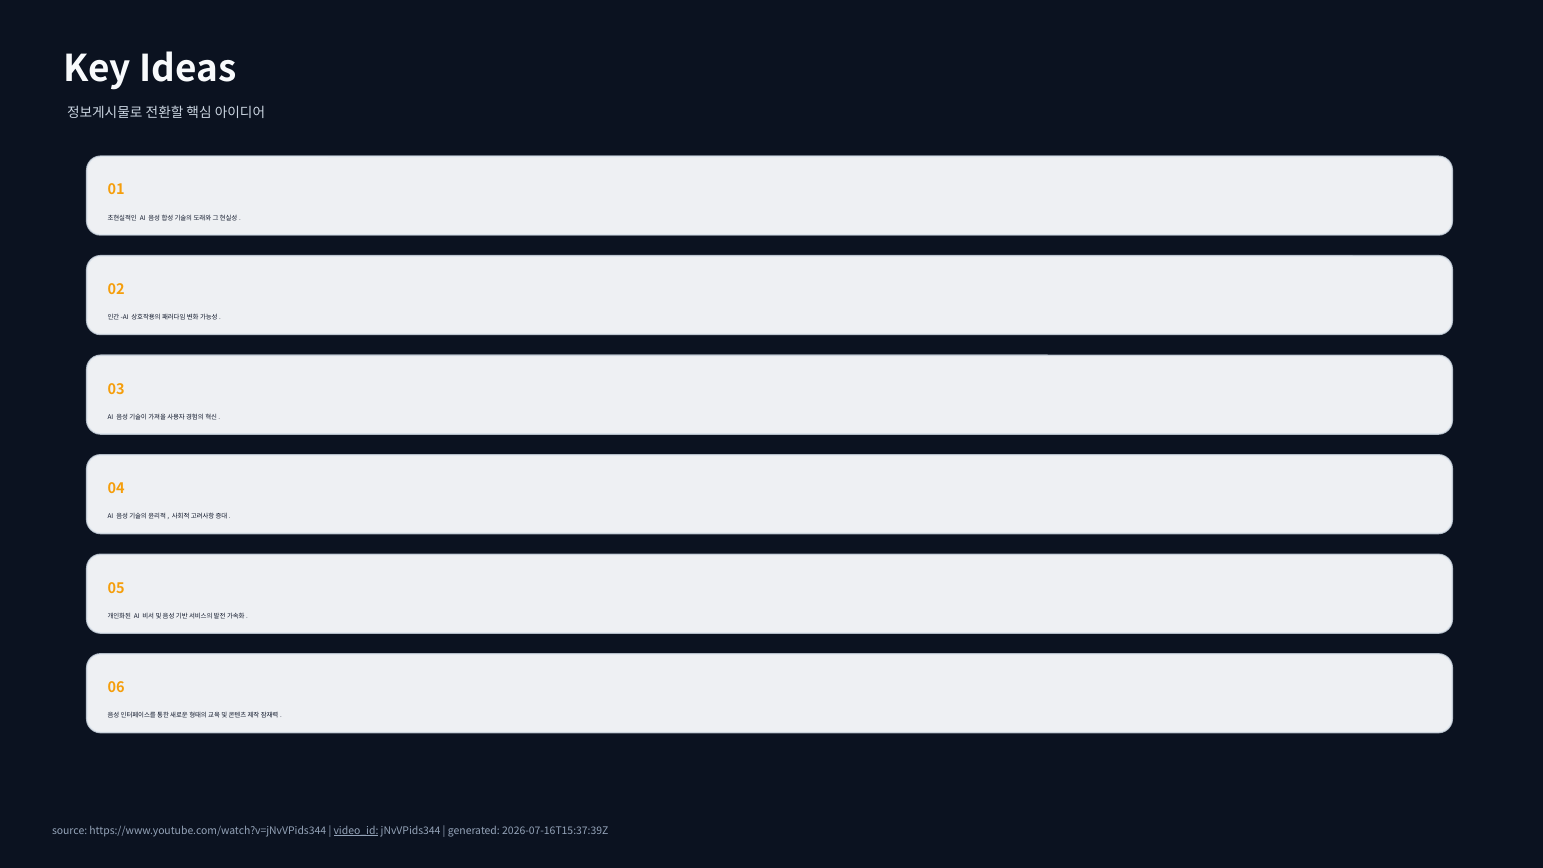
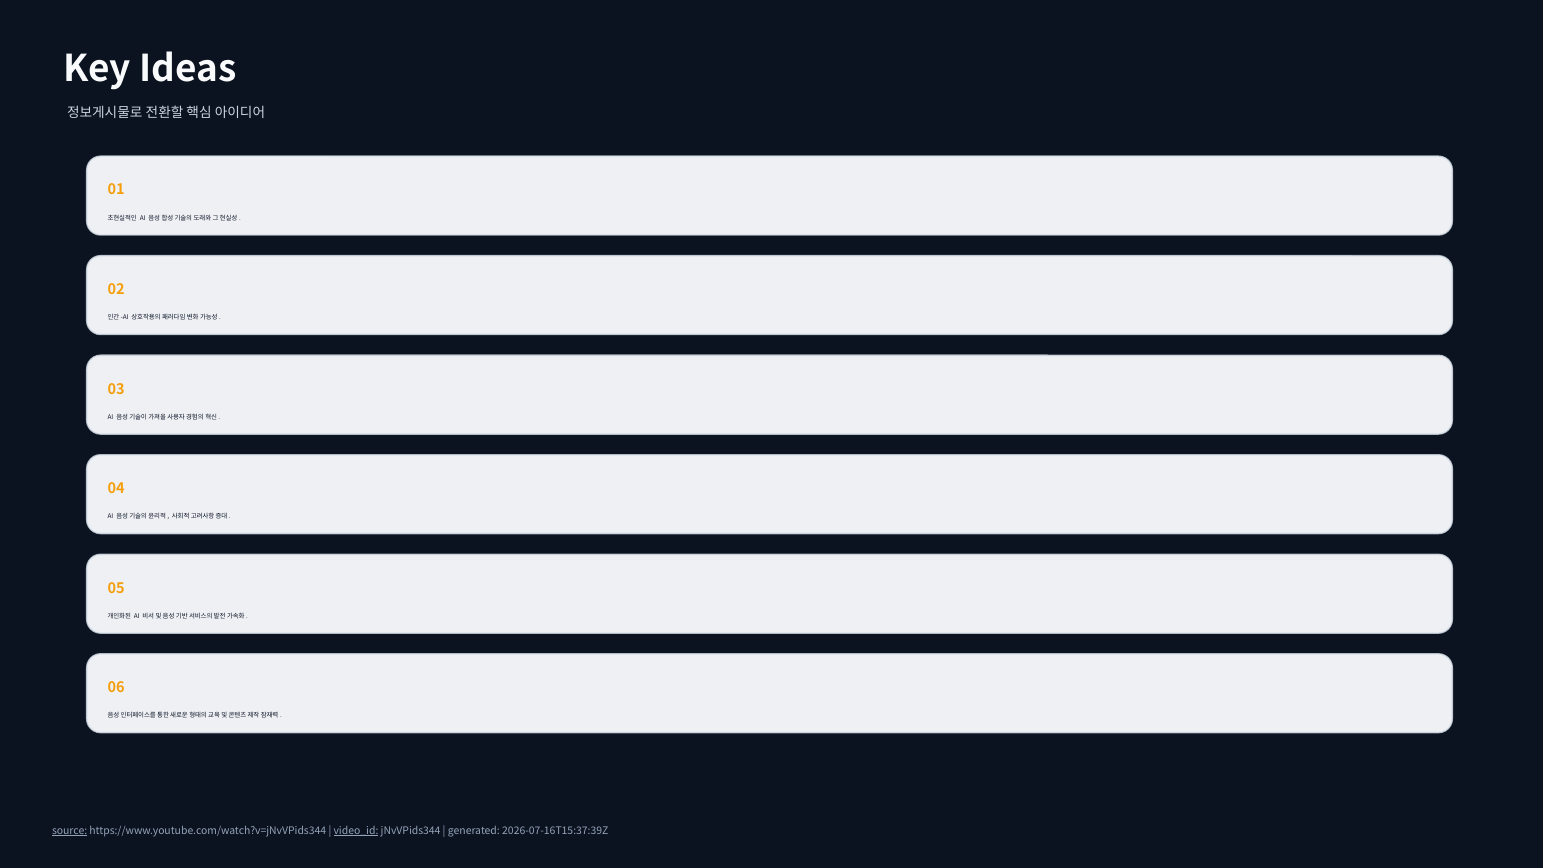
source underline: none -> present
